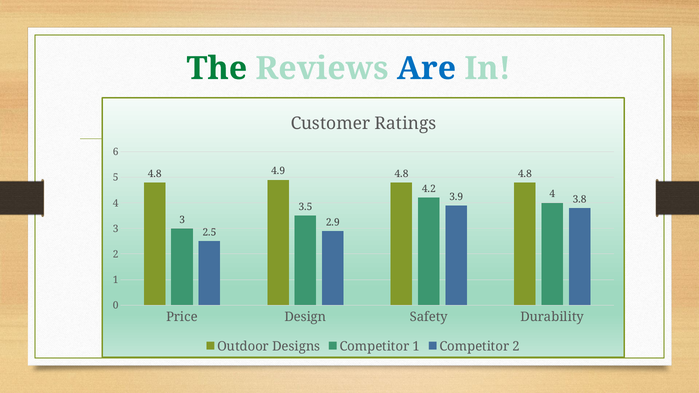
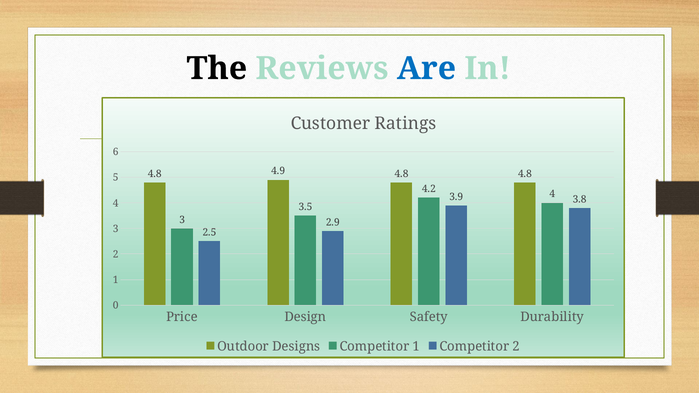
The colour: green -> black
